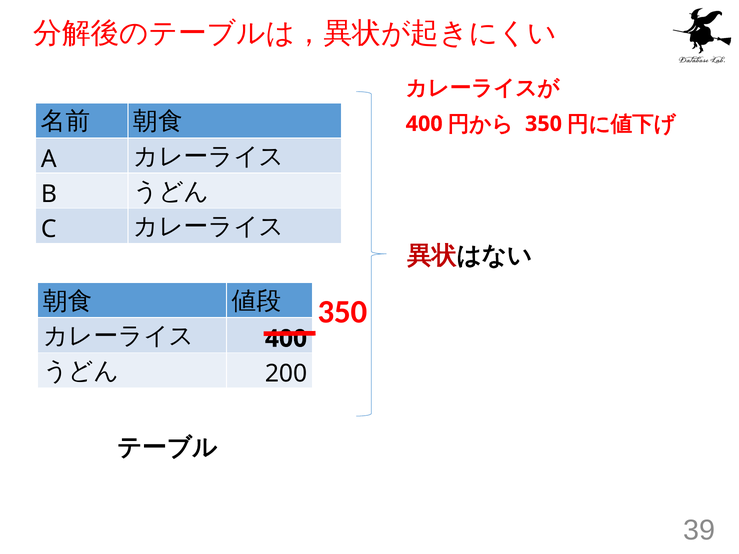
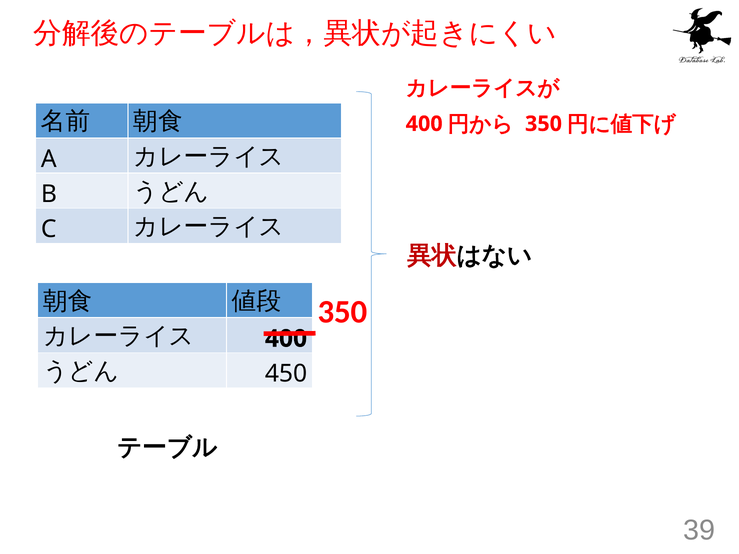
200: 200 -> 450
